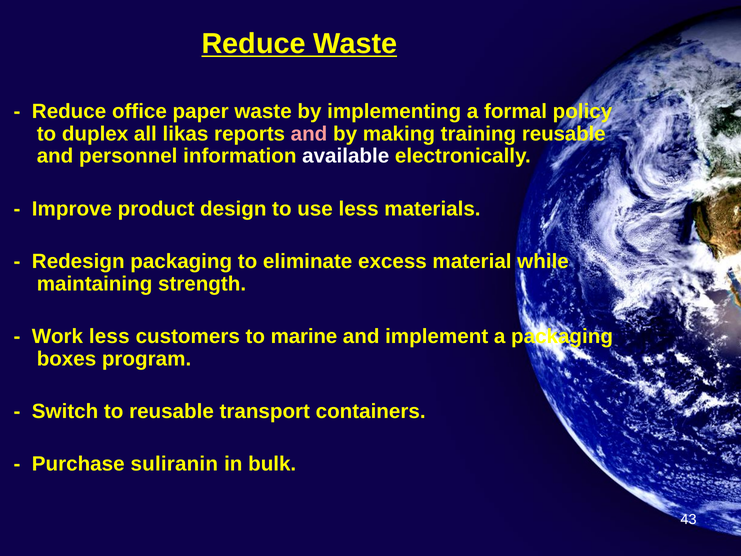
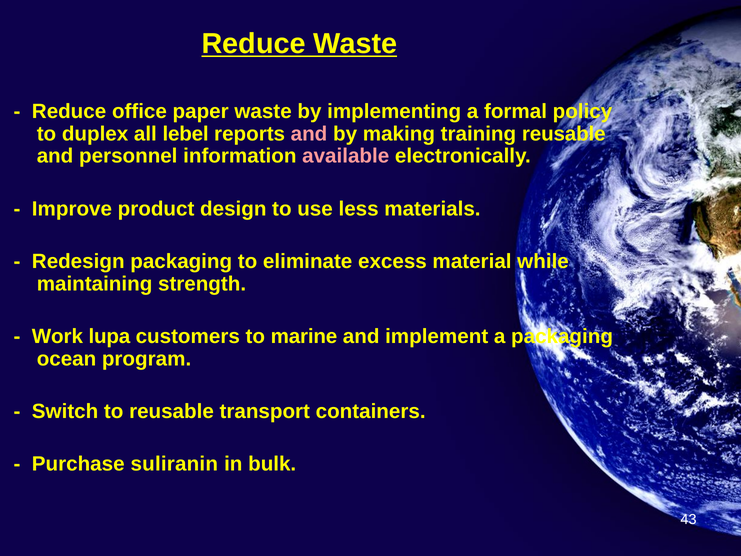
likas: likas -> lebel
available colour: white -> pink
Work less: less -> lupa
boxes: boxes -> ocean
